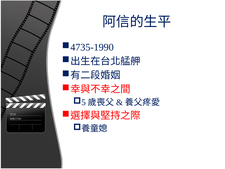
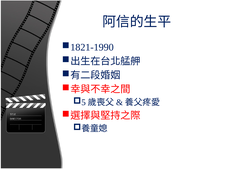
4735-1990: 4735-1990 -> 1821-1990
